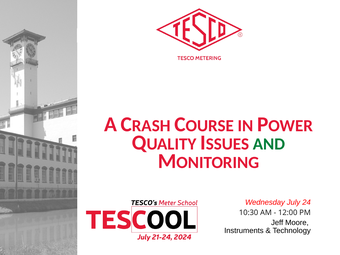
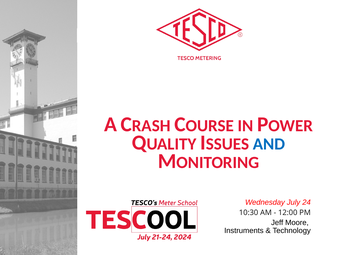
AND colour: green -> blue
